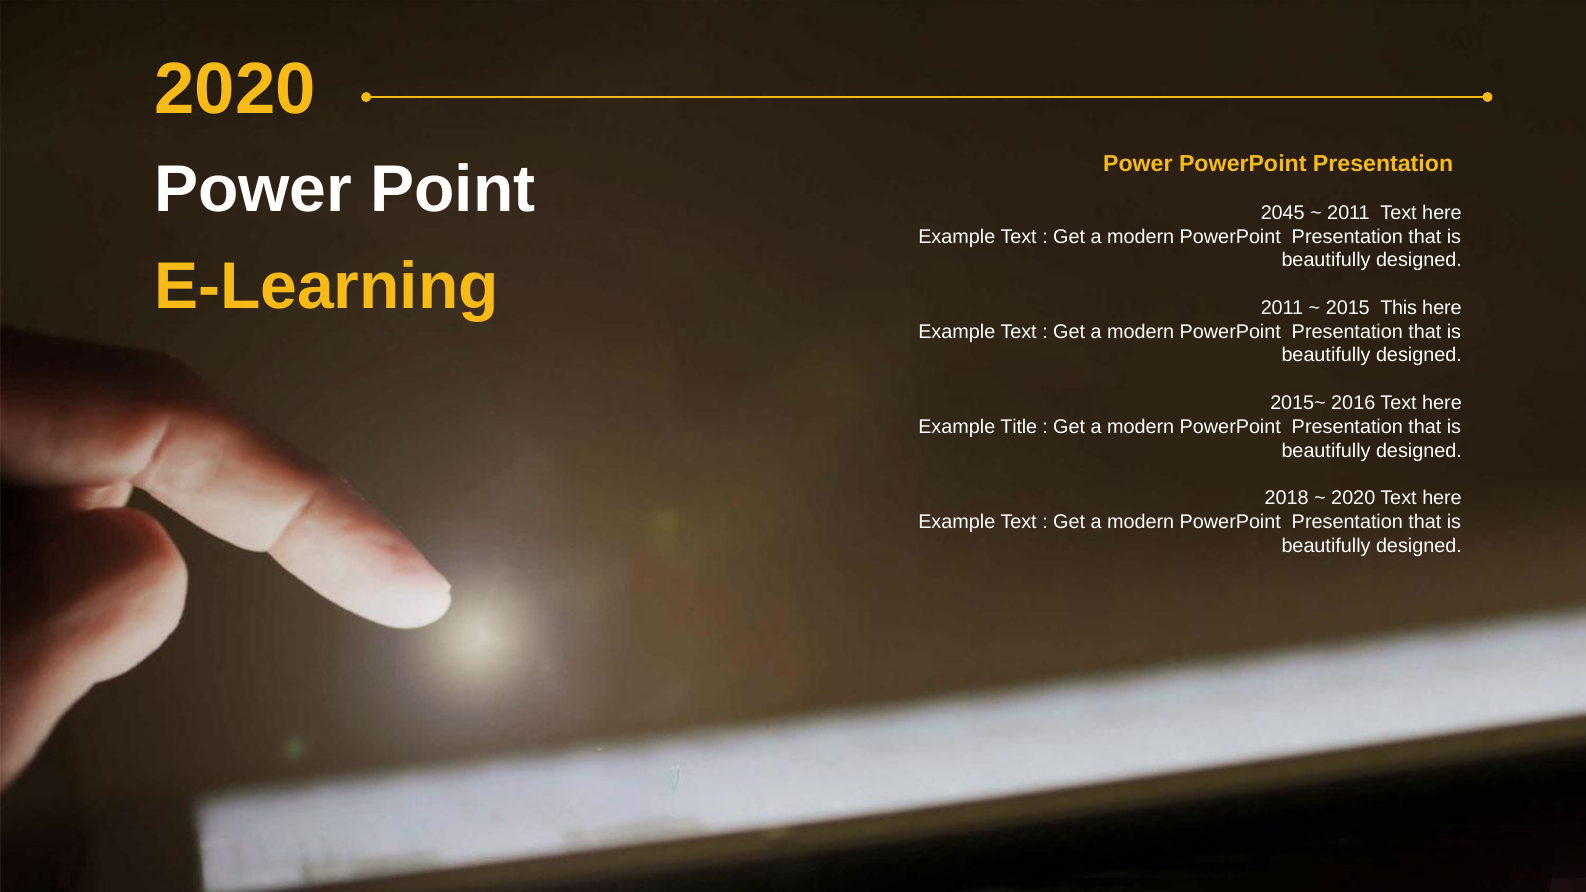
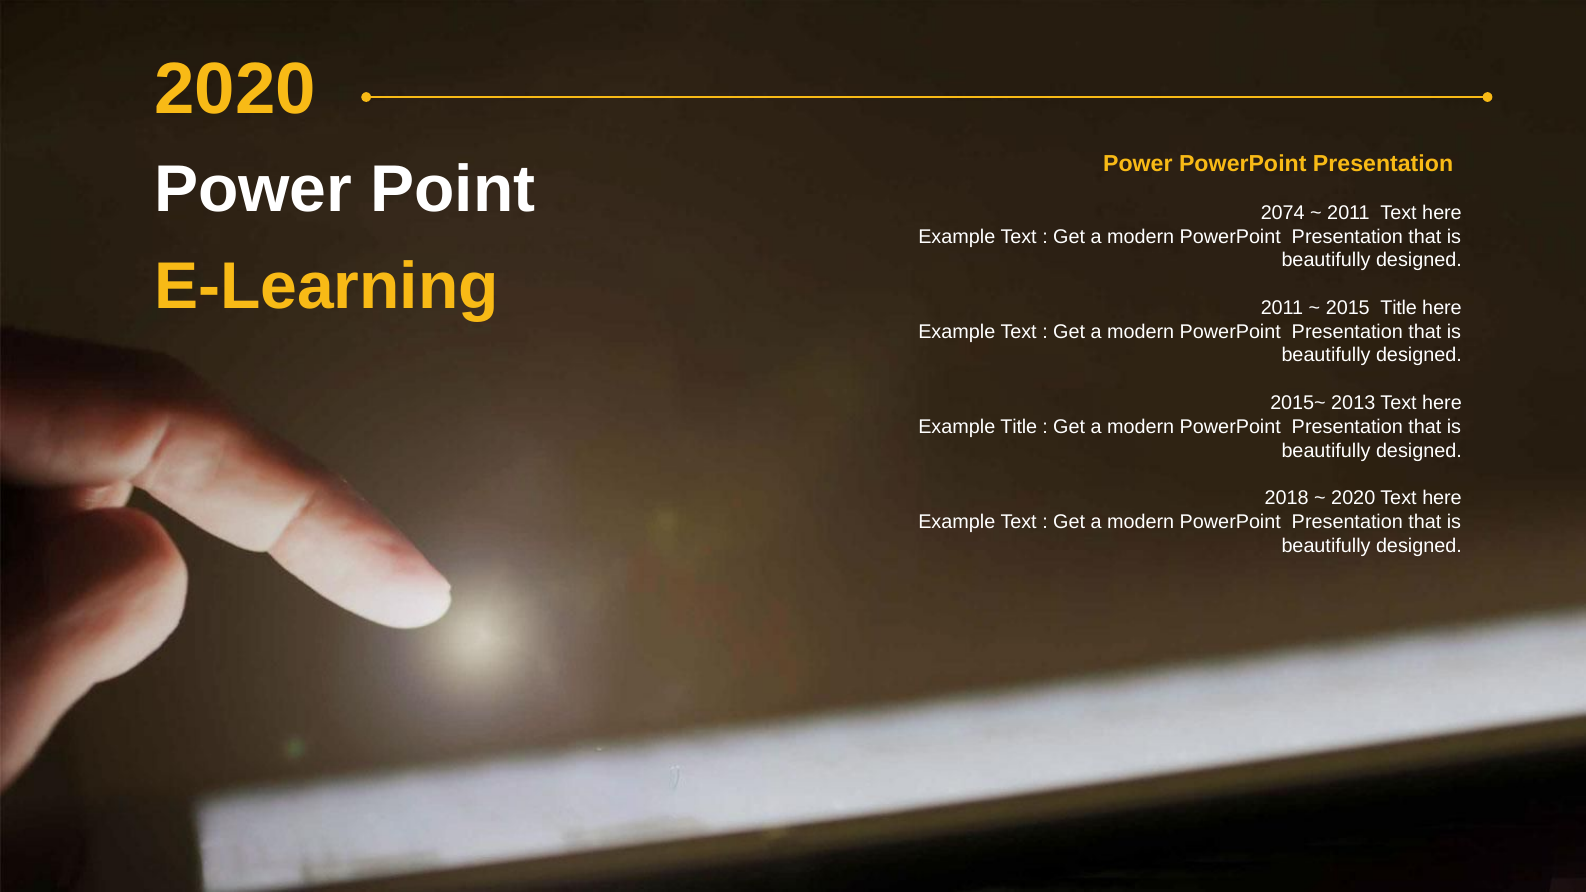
2045: 2045 -> 2074
2015 This: This -> Title
2016: 2016 -> 2013
